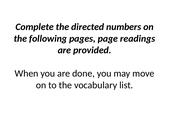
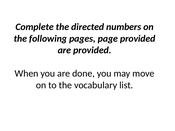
page readings: readings -> provided
